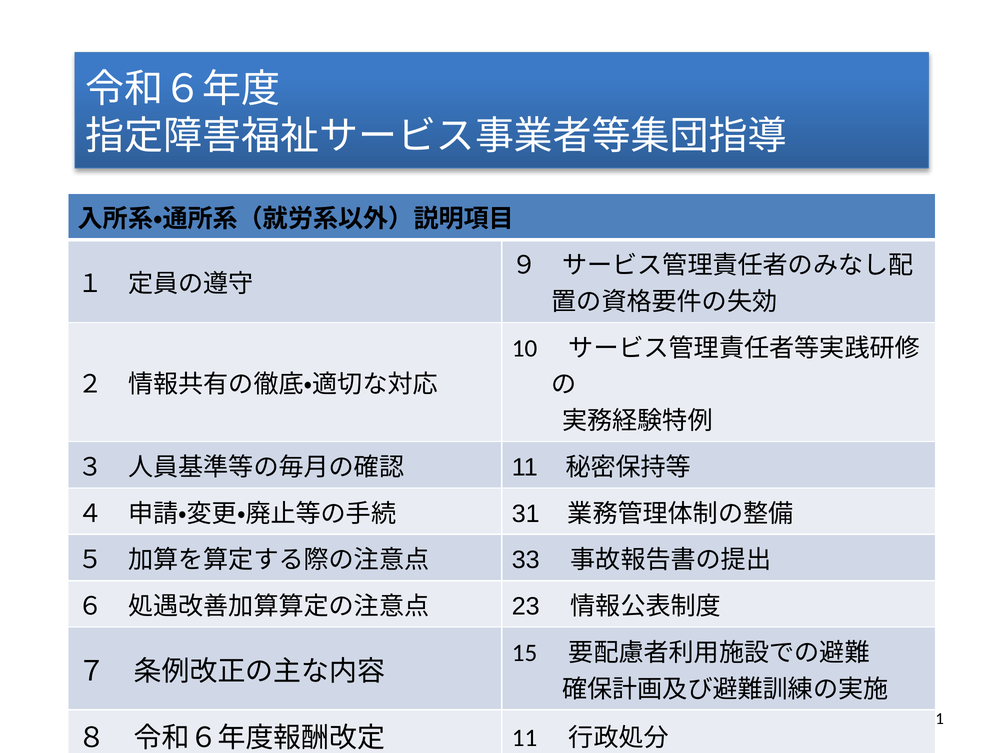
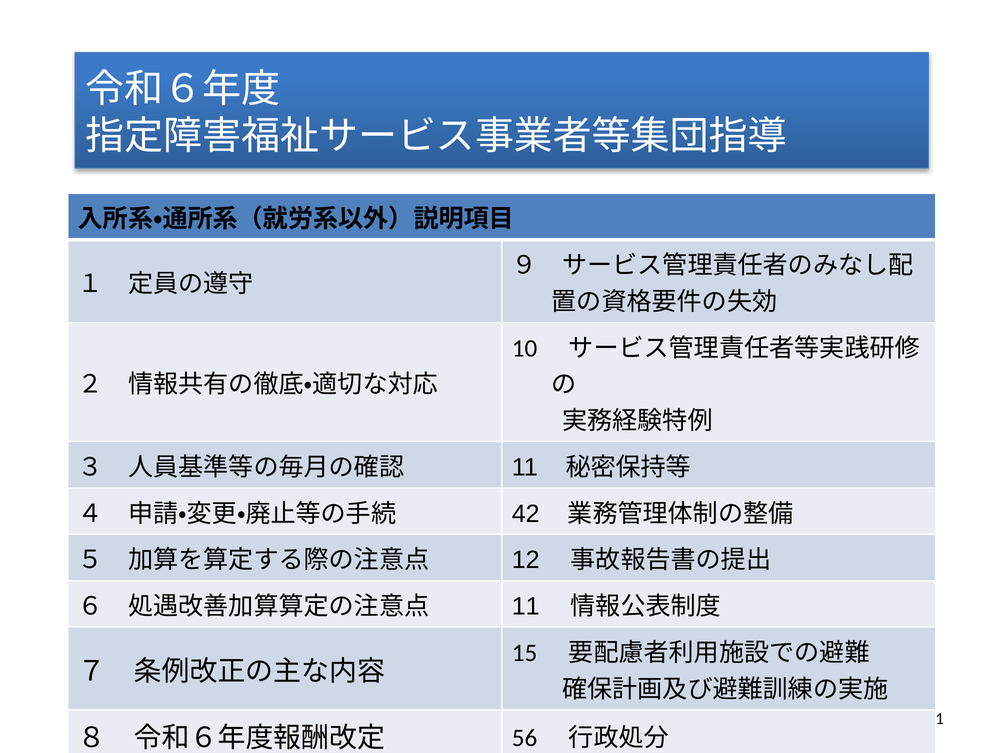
31: 31 -> 42
33: 33 -> 12
23 at (526, 607): 23 -> 11
11 at (525, 738): 11 -> 56
